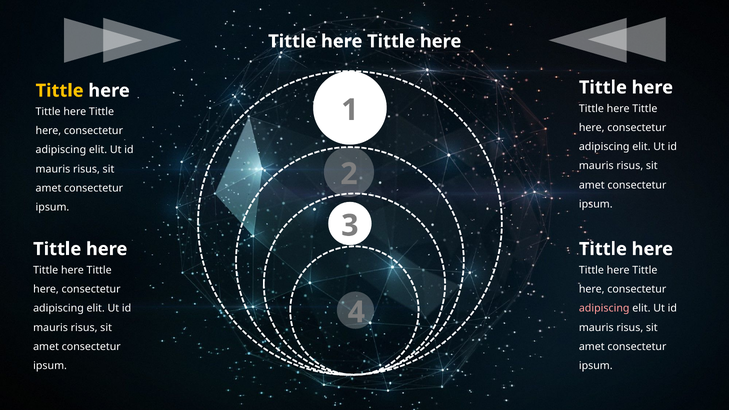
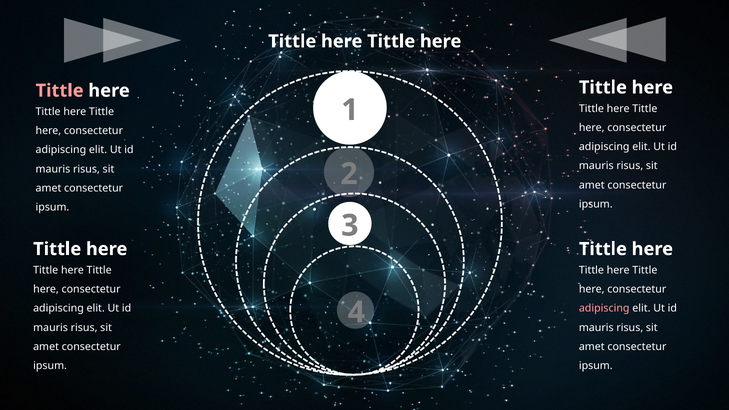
Tittle at (60, 91) colour: yellow -> pink
